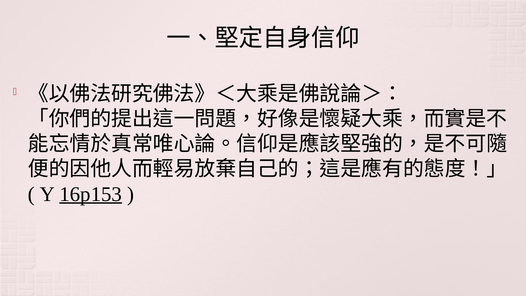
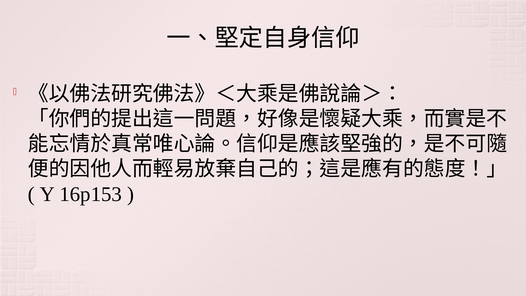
16p153 underline: present -> none
